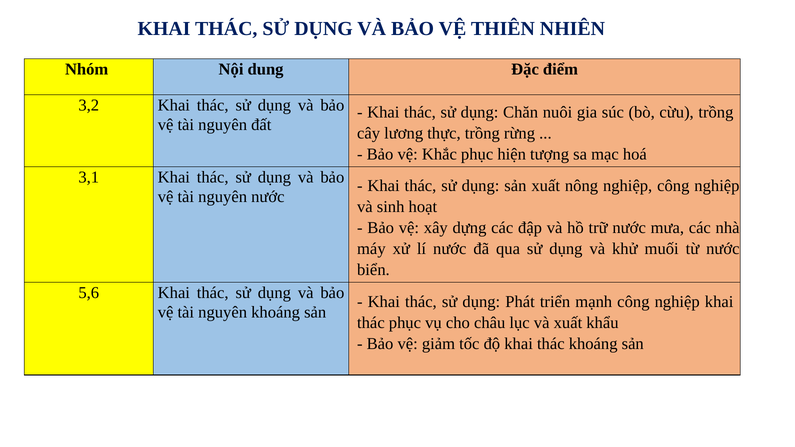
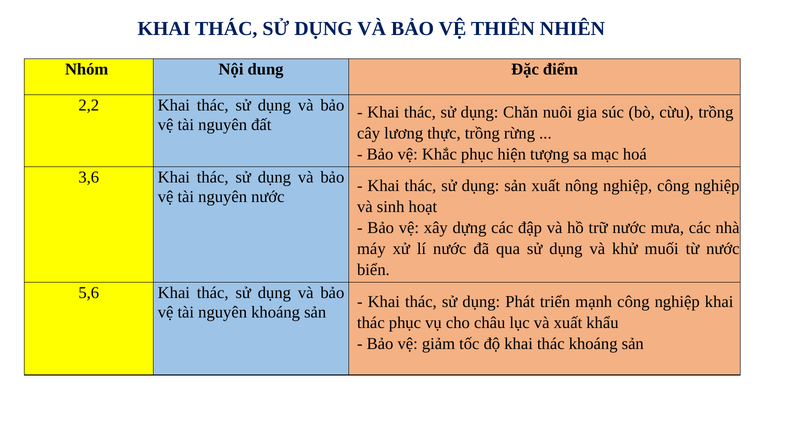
3,2: 3,2 -> 2,2
3,1: 3,1 -> 3,6
